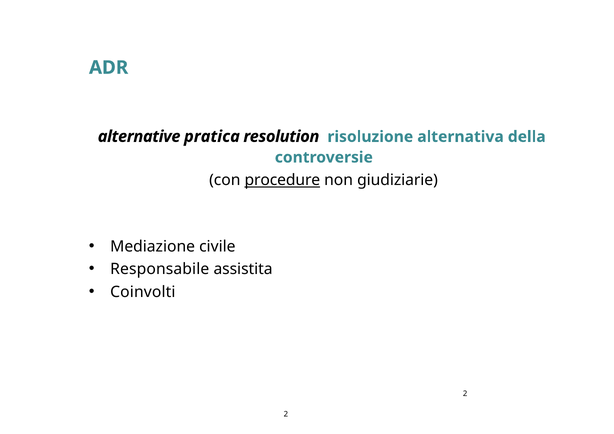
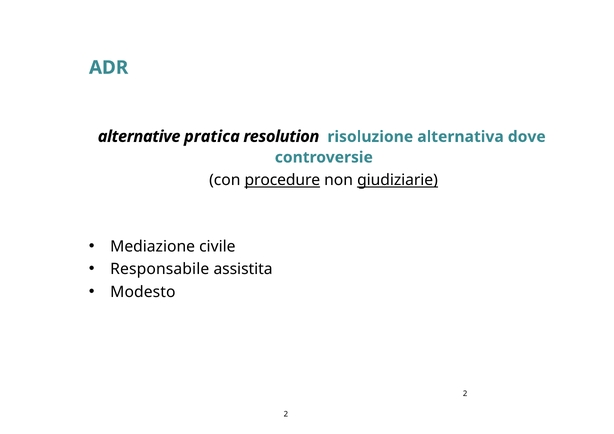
della: della -> dove
giudiziarie underline: none -> present
Coinvolti: Coinvolti -> Modesto
